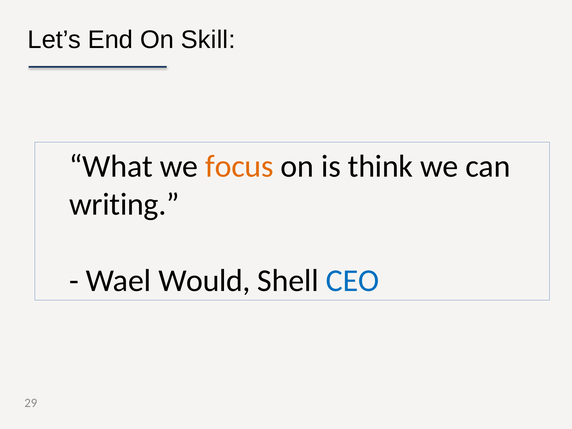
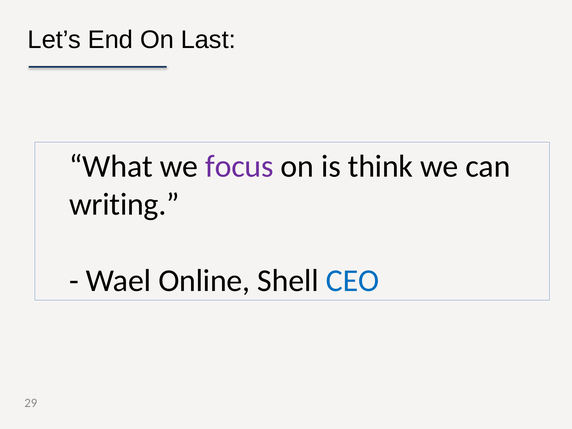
Skill: Skill -> Last
focus colour: orange -> purple
Would: Would -> Online
